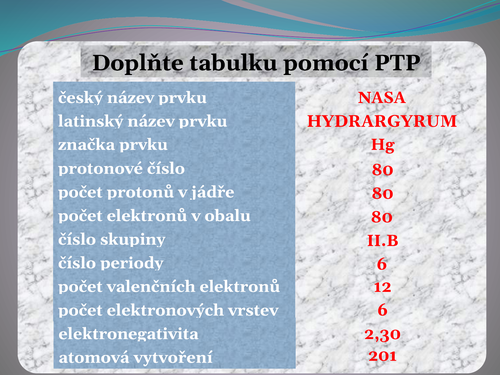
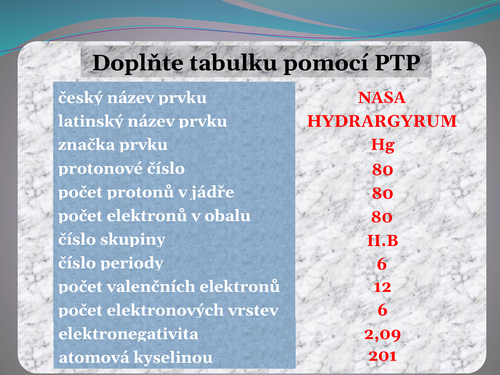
2,30: 2,30 -> 2,09
vytvoření: vytvoření -> kyselinou
